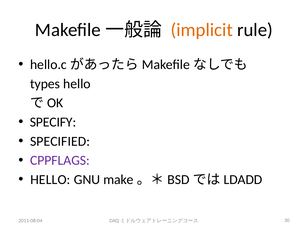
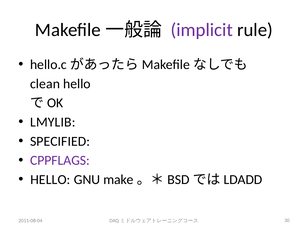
implicit colour: orange -> purple
types: types -> clean
SPECIFY: SPECIFY -> LMYLIB
